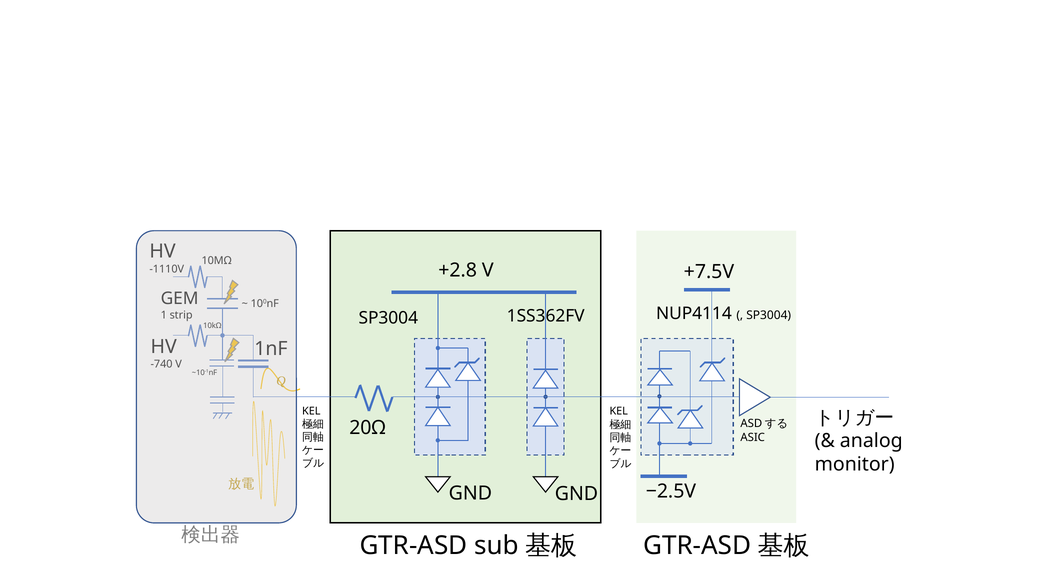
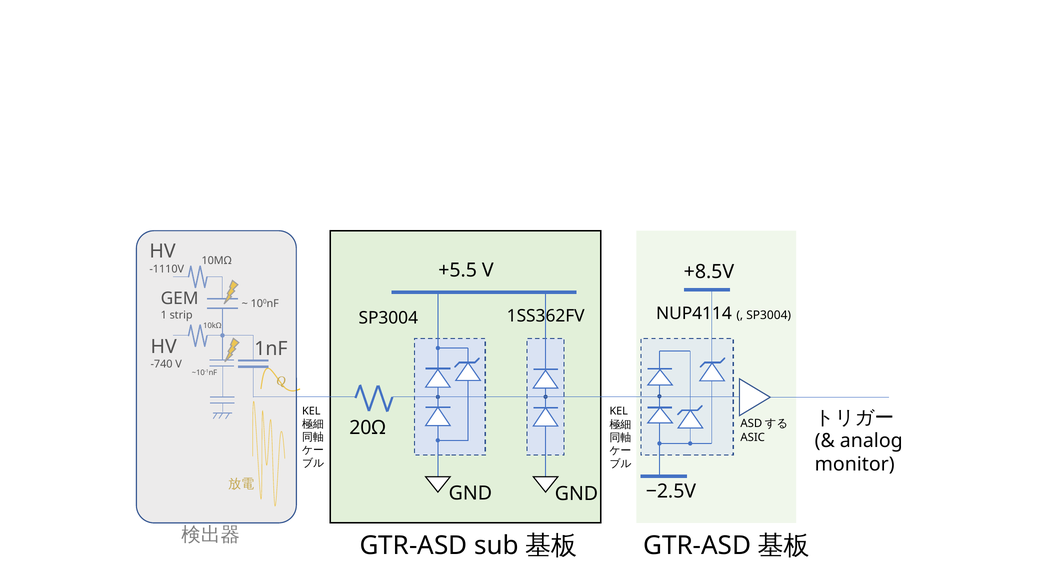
+2.8: +2.8 -> +5.5
+7.5V: +7.5V -> +8.5V
